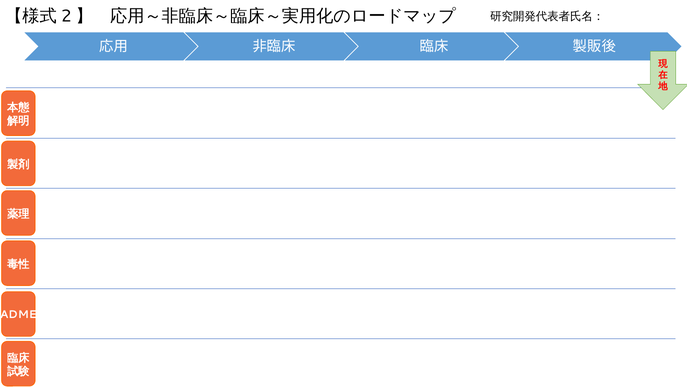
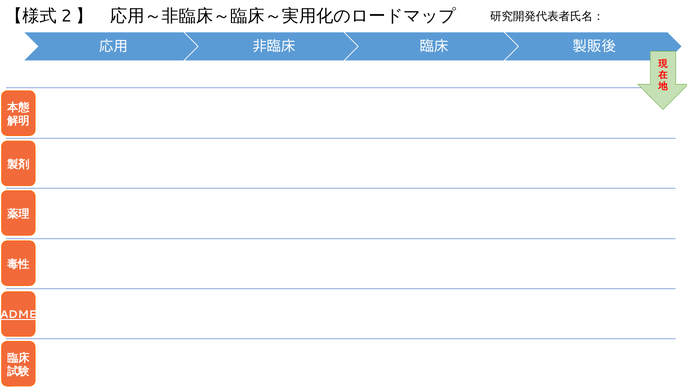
ADME underline: none -> present
